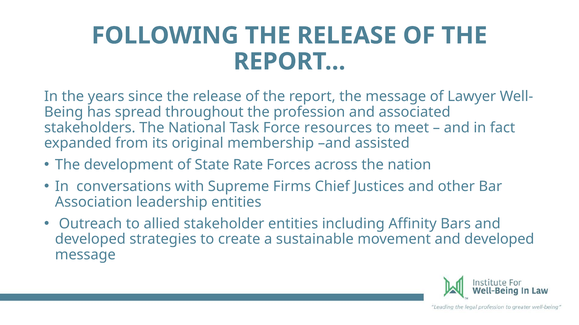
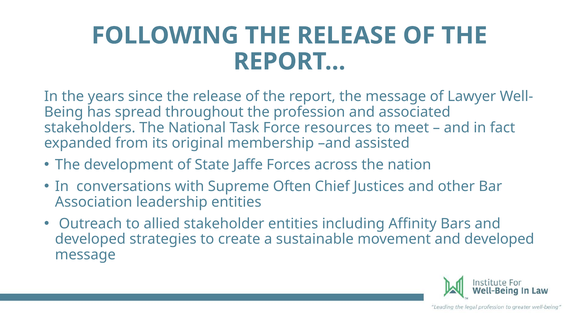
Rate: Rate -> Jaffe
Firms: Firms -> Often
